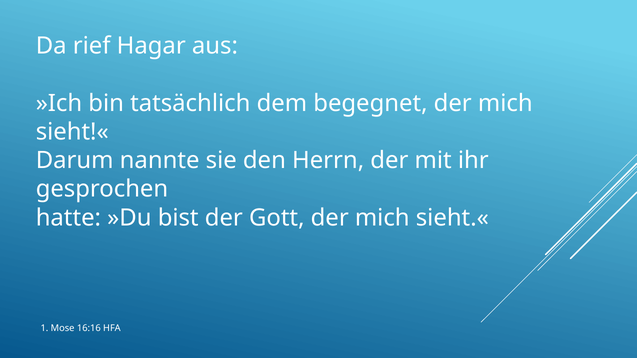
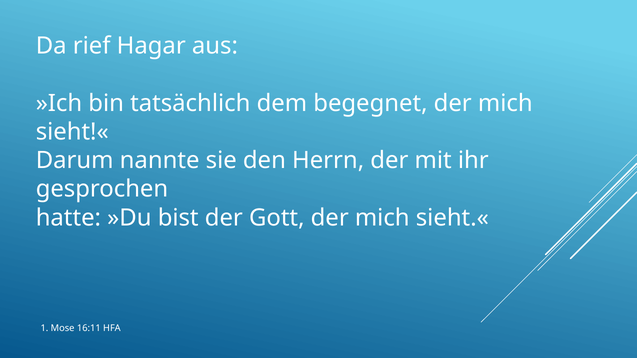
16:16: 16:16 -> 16:11
